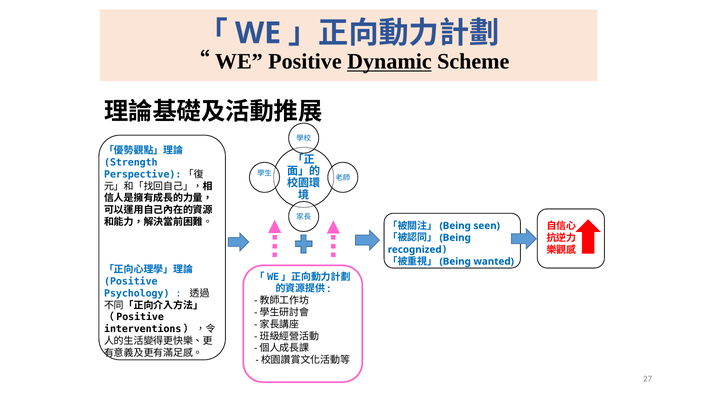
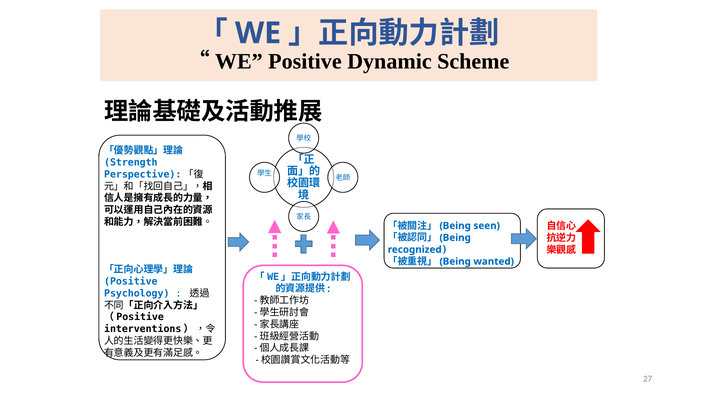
Dynamic underline: present -> none
